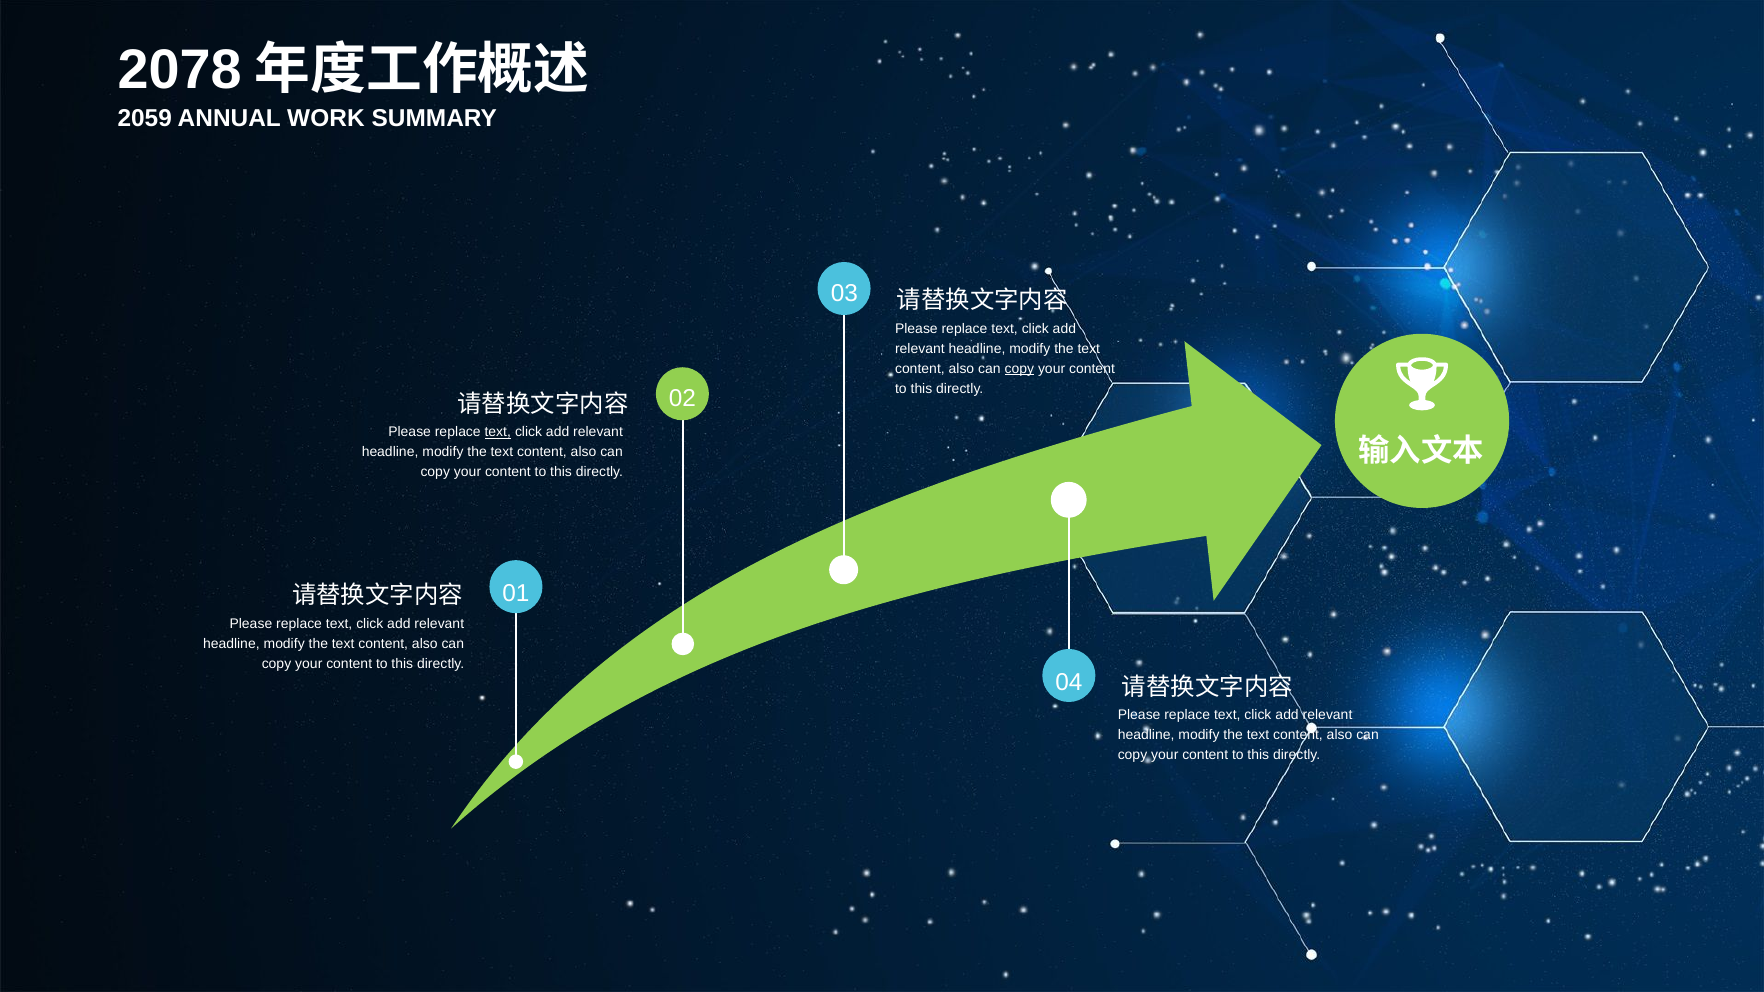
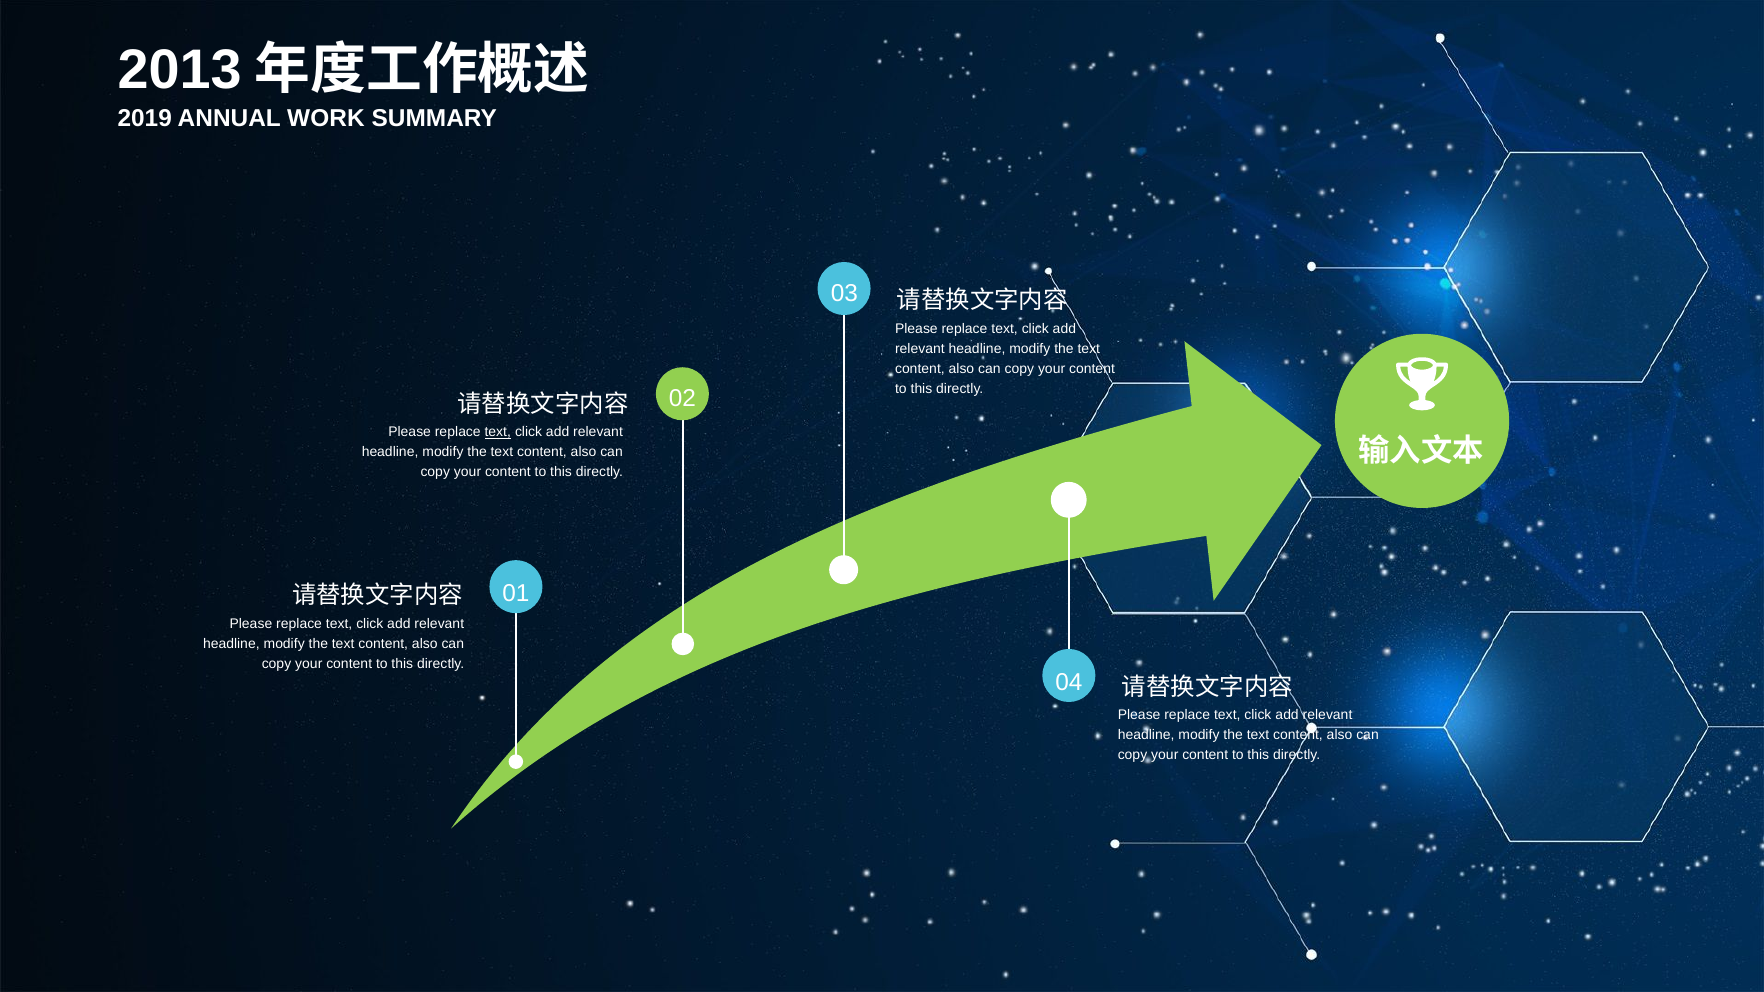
2078: 2078 -> 2013
2059: 2059 -> 2019
copy at (1019, 369) underline: present -> none
